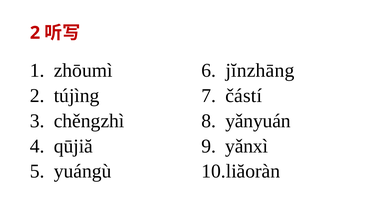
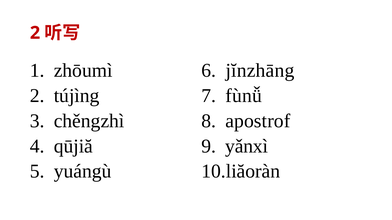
částí: částí -> fùnǚ
yǎnyuán: yǎnyuán -> apostrof
